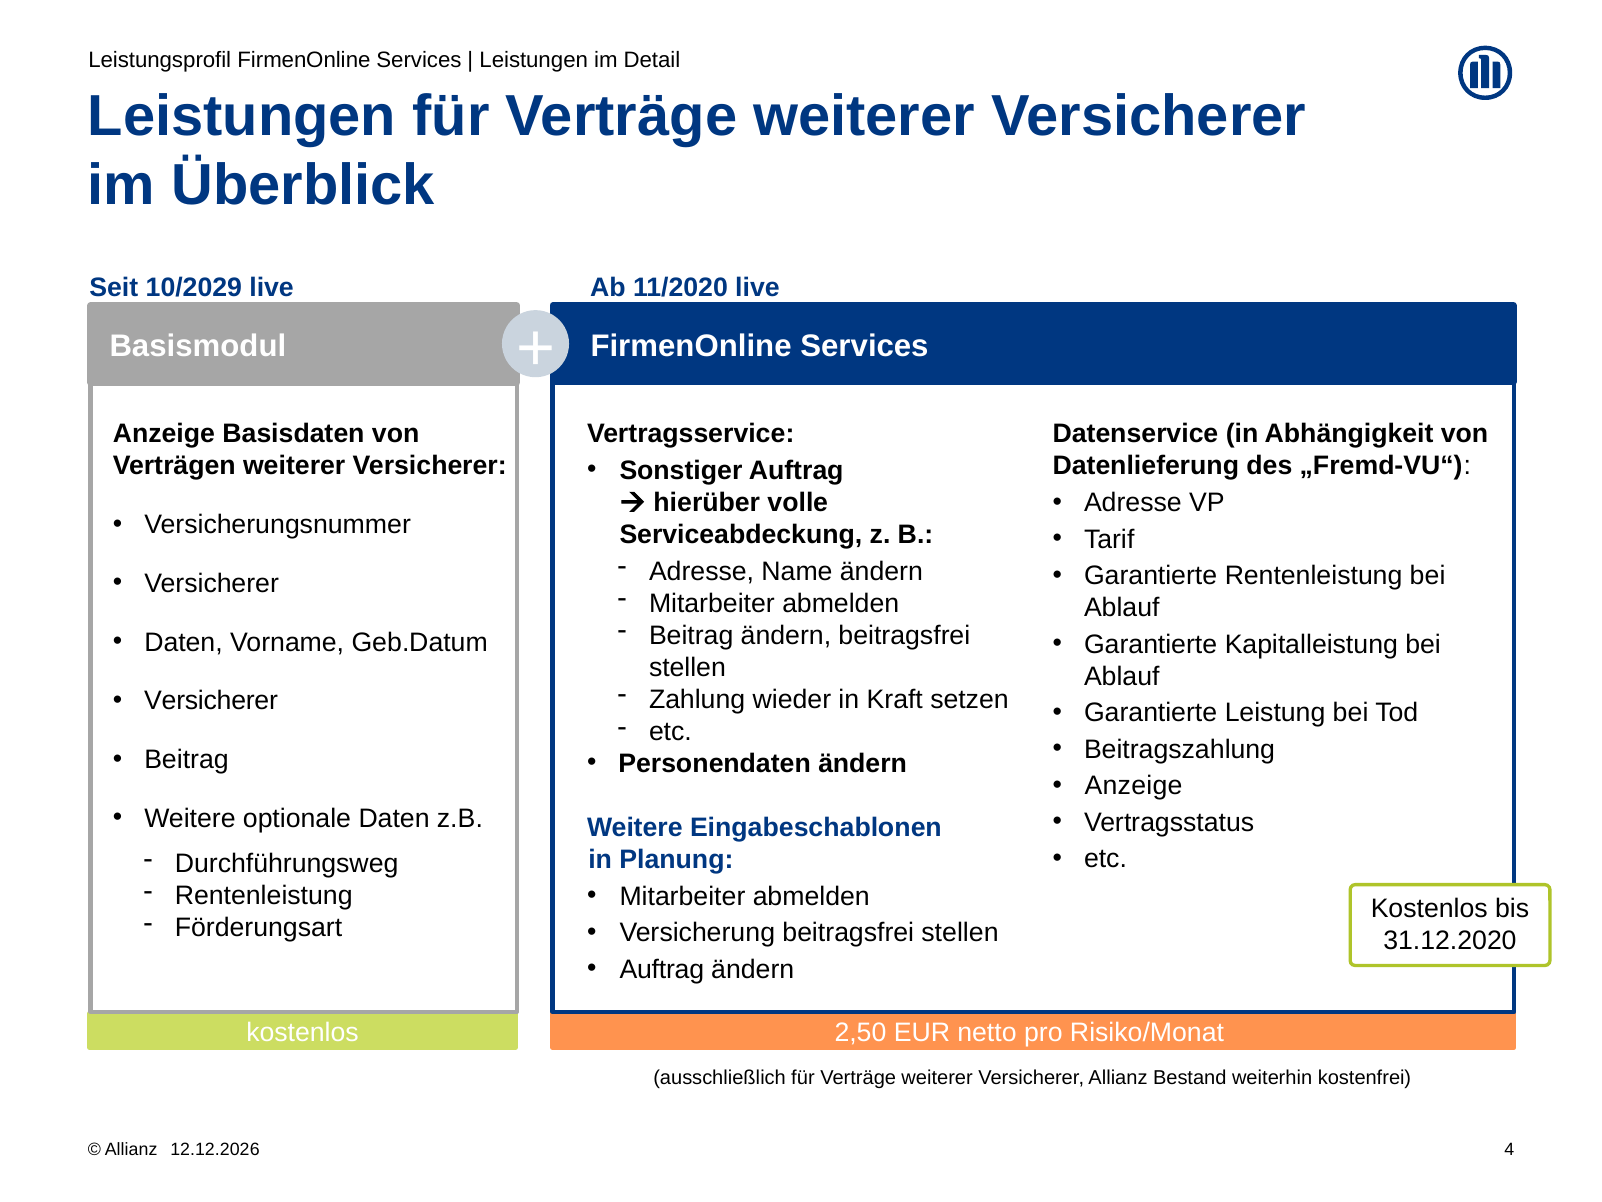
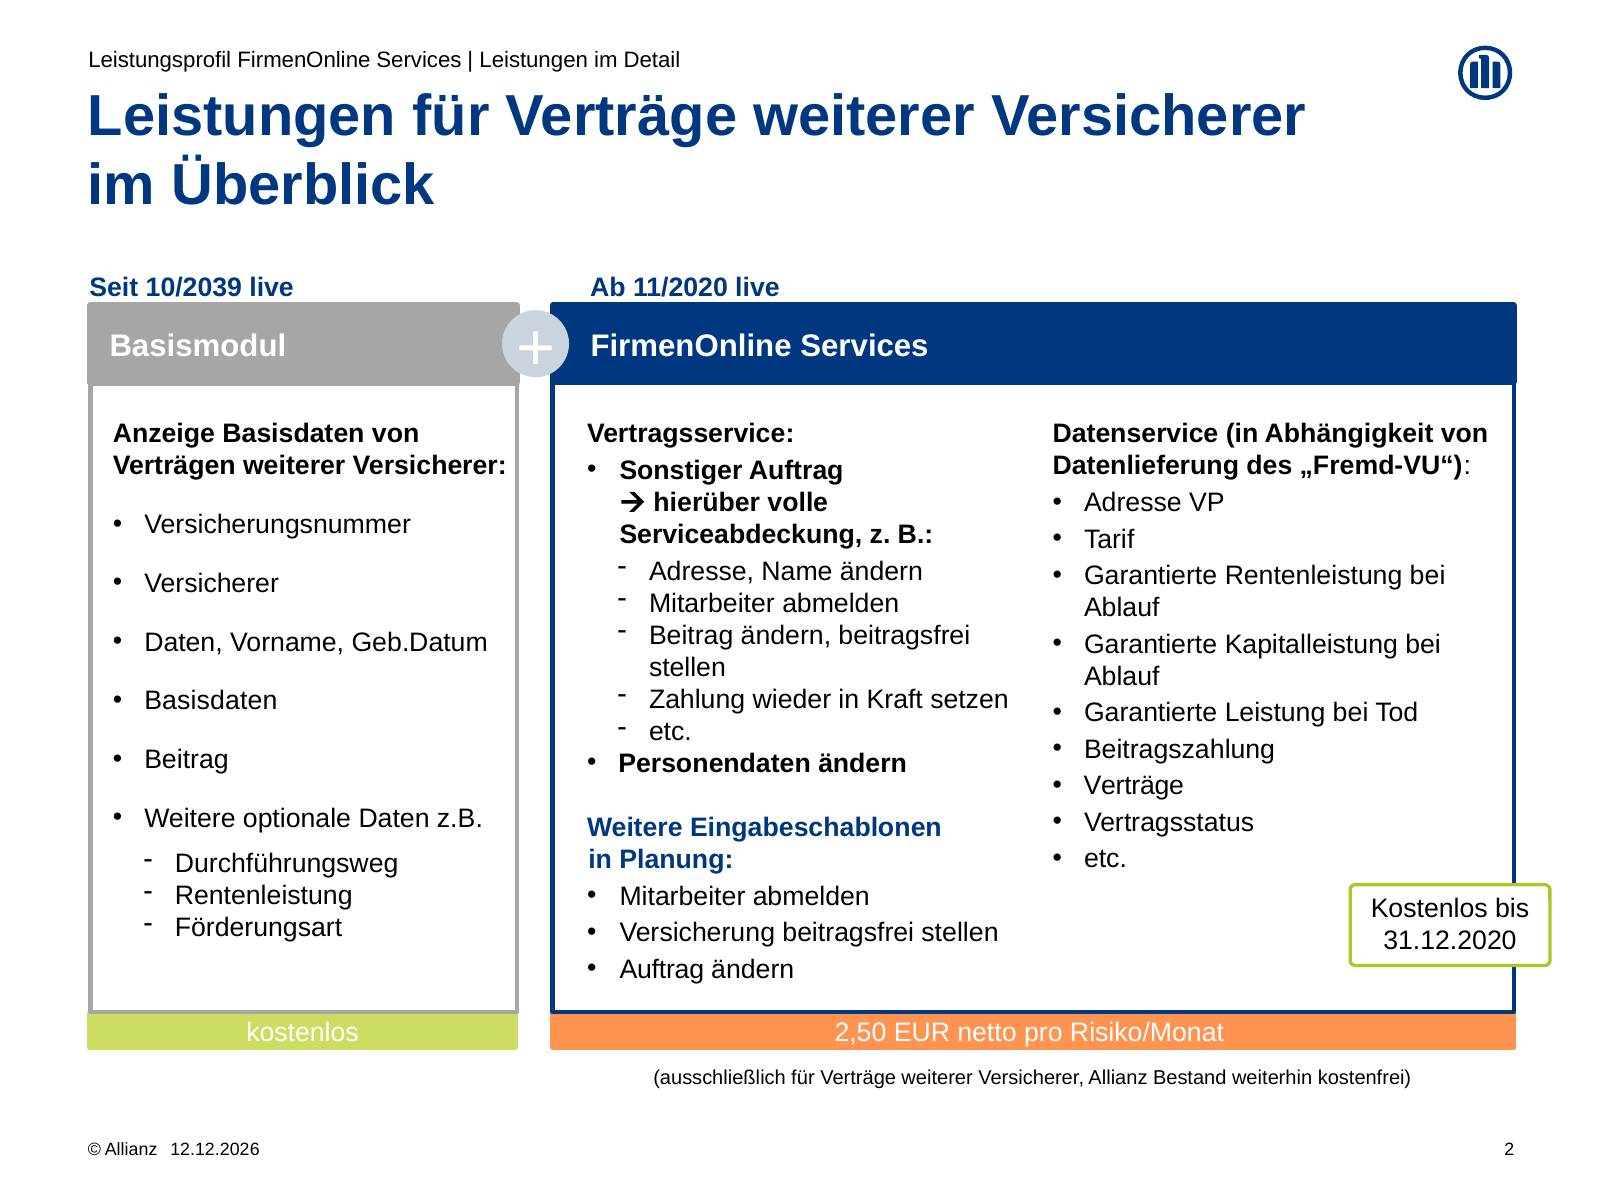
10/2029: 10/2029 -> 10/2039
Versicherer at (211, 701): Versicherer -> Basisdaten
Anzeige at (1134, 786): Anzeige -> Verträge
4: 4 -> 2
